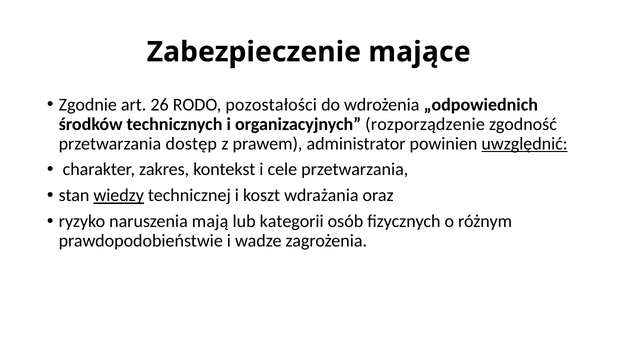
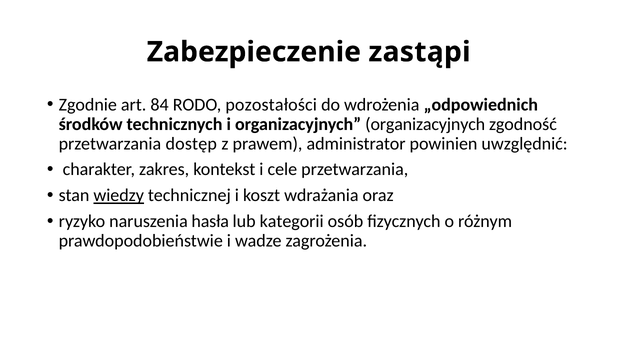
mające: mające -> zastąpi
26: 26 -> 84
organizacyjnych rozporządzenie: rozporządzenie -> organizacyjnych
uwzględnić underline: present -> none
mają: mają -> hasła
